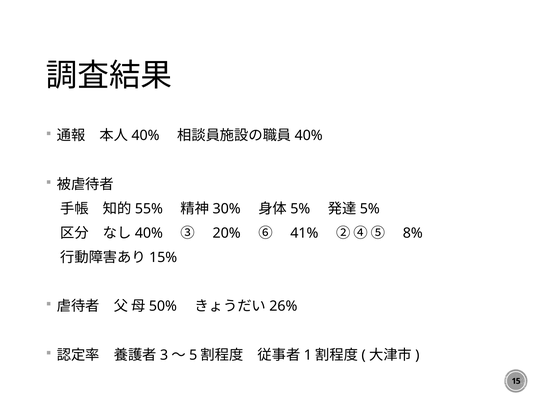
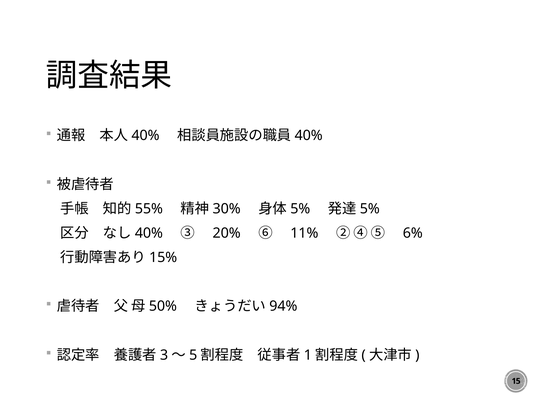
41%: 41% -> 11%
8%: 8% -> 6%
26%: 26% -> 94%
